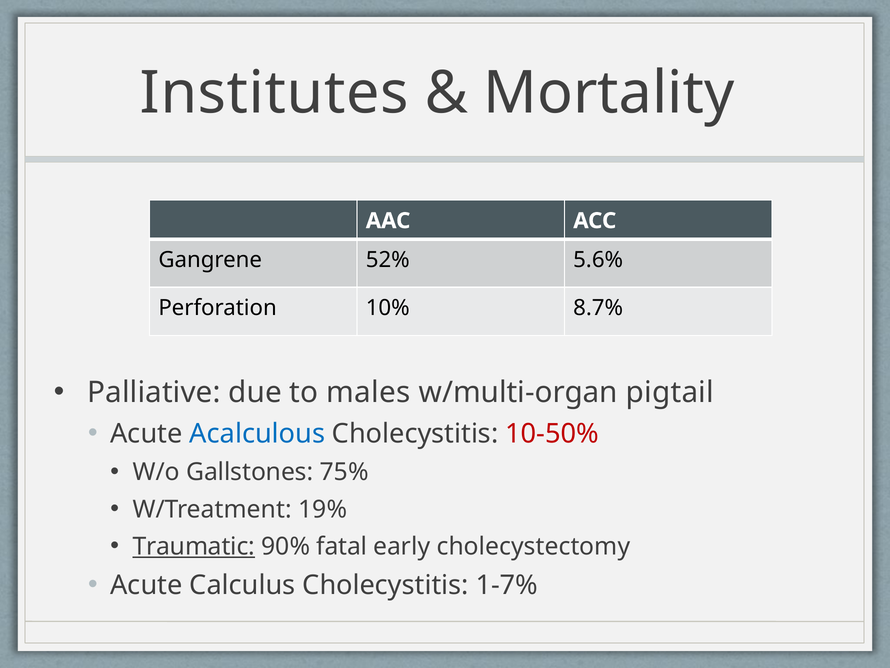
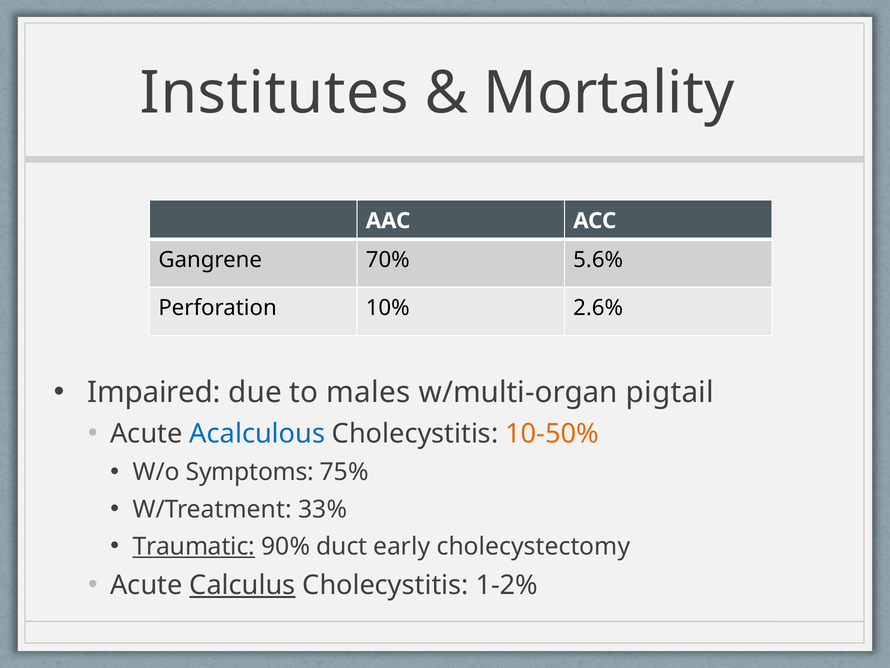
52%: 52% -> 70%
8.7%: 8.7% -> 2.6%
Palliative: Palliative -> Impaired
10-50% colour: red -> orange
Gallstones: Gallstones -> Symptoms
19%: 19% -> 33%
fatal: fatal -> duct
Calculus underline: none -> present
1-7%: 1-7% -> 1-2%
